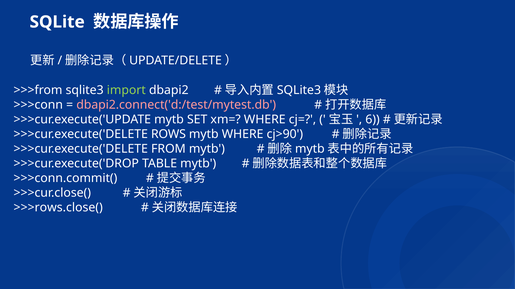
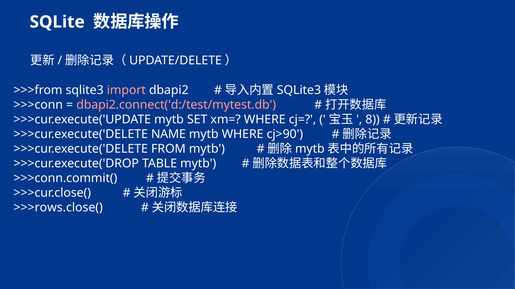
import colour: light green -> pink
6: 6 -> 8
ROWS: ROWS -> NAME
